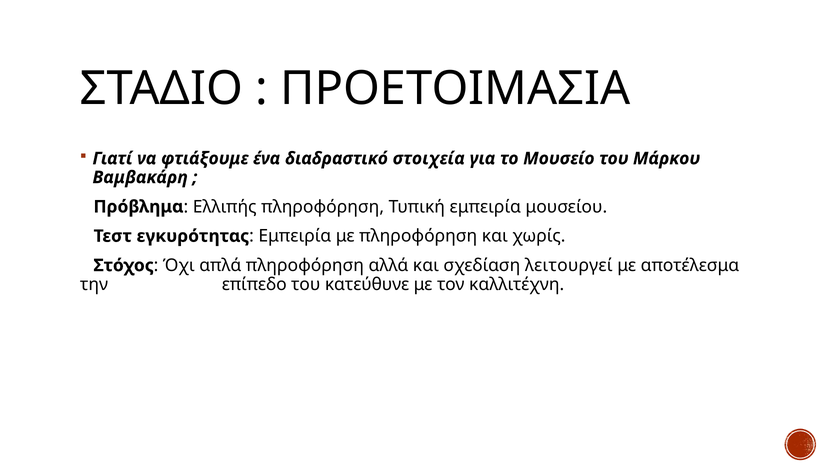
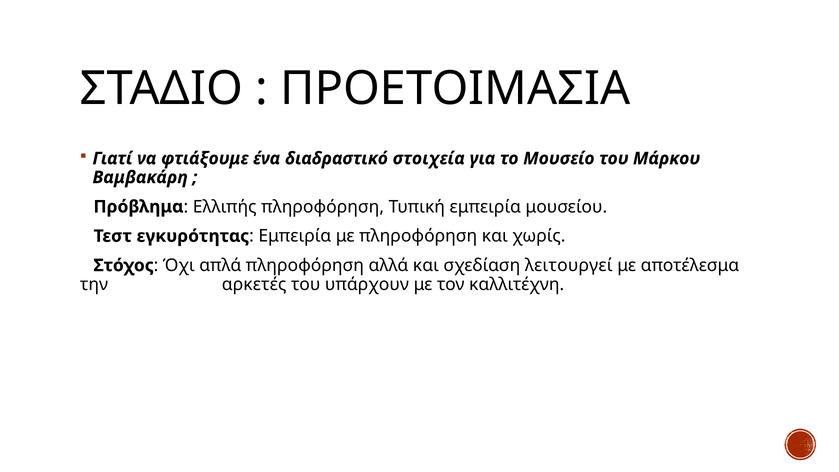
επίπεδο: επίπεδο -> αρκετές
κατεύθυνε: κατεύθυνε -> υπάρχουν
